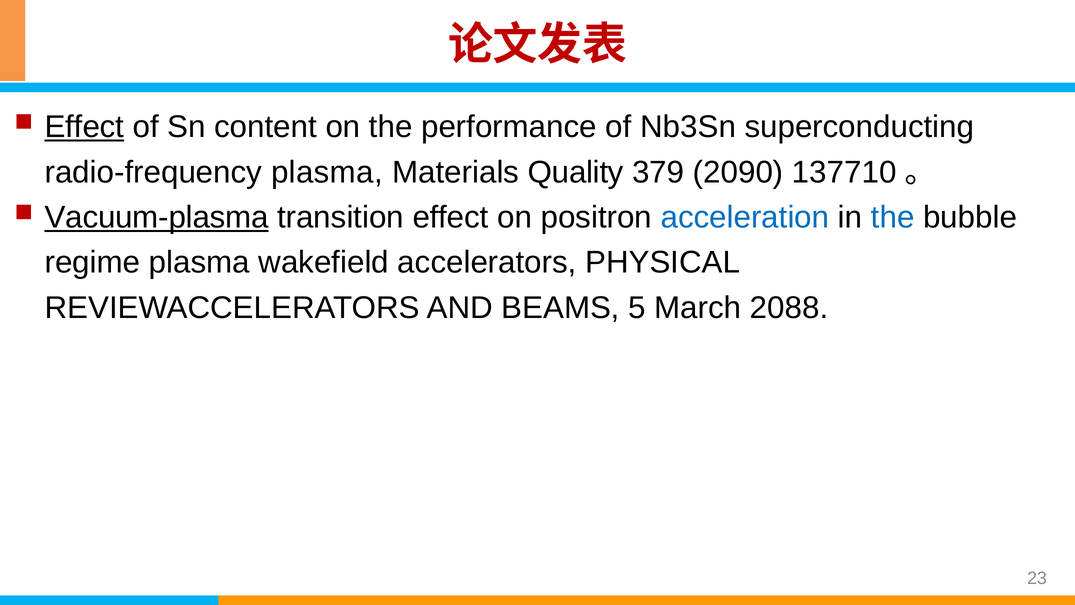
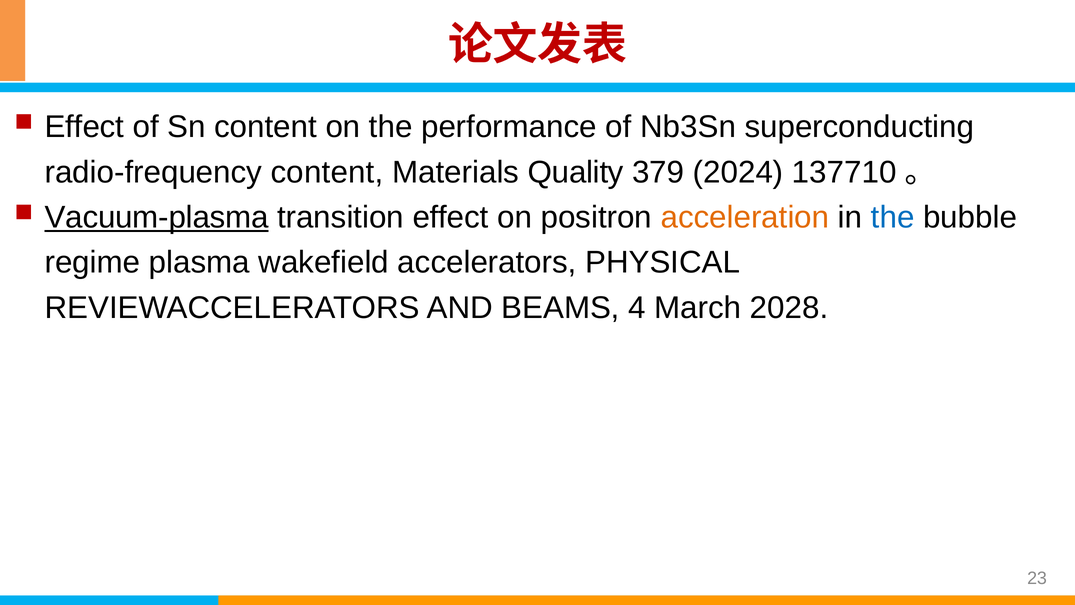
Effect at (84, 127) underline: present -> none
radio-frequency plasma: plasma -> content
2090: 2090 -> 2024
acceleration colour: blue -> orange
5: 5 -> 4
2088: 2088 -> 2028
